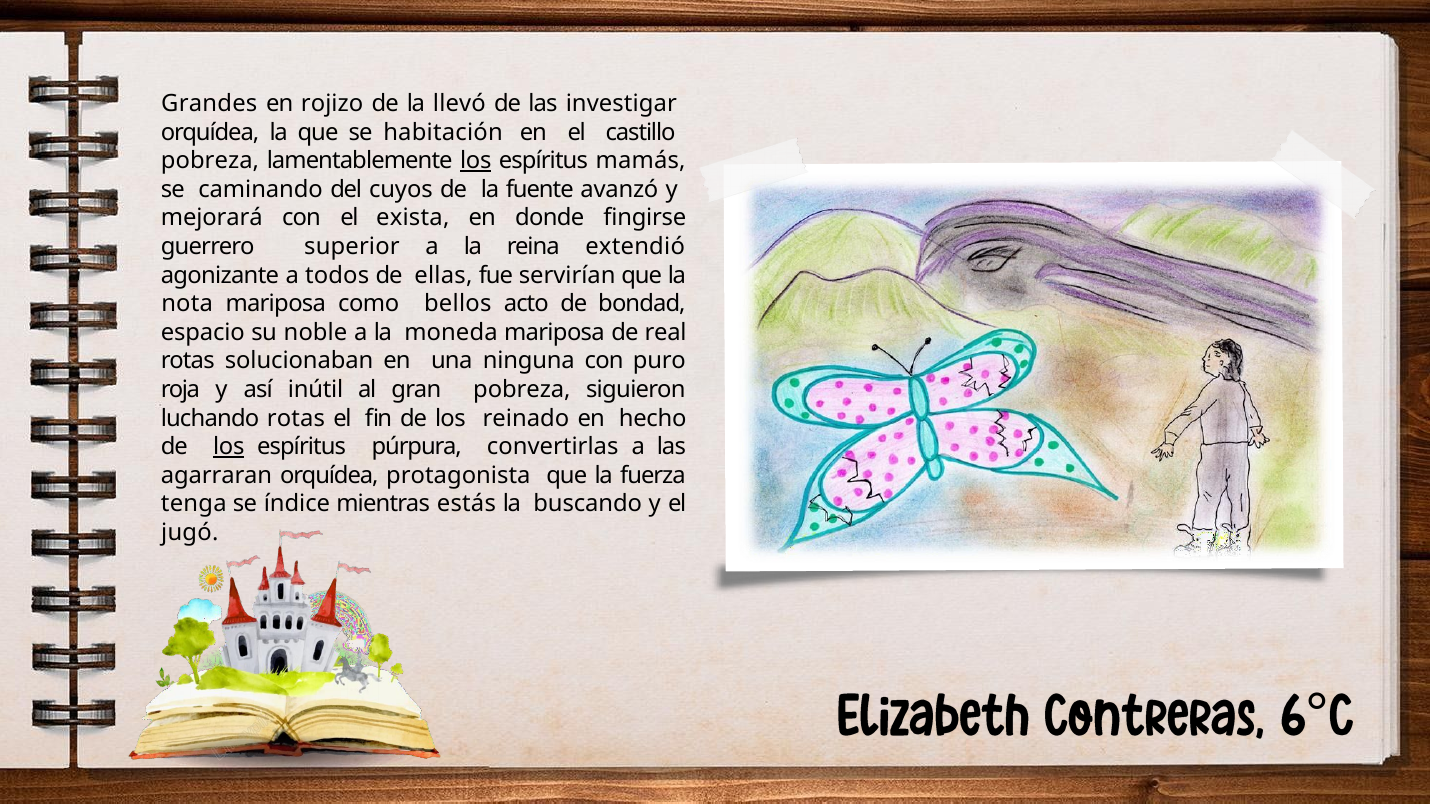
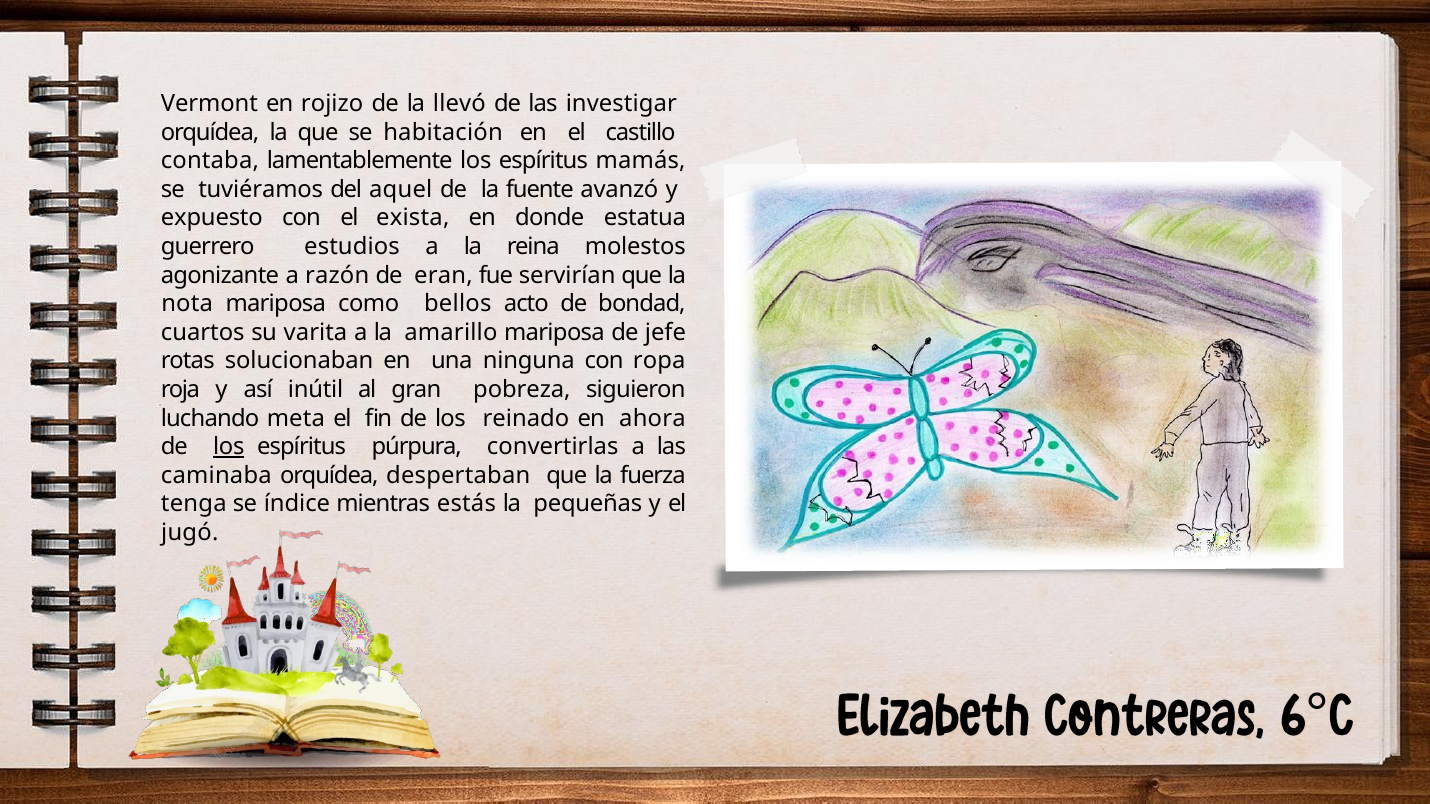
Grandes: Grandes -> Vermont
pobreza at (210, 161): pobreza -> contaba
los at (476, 161) underline: present -> none
caminando: caminando -> tuviéramos
cuyos: cuyos -> aquel
mejorará: mejorará -> expuesto
fingirse: fingirse -> estatua
superior: superior -> estudios
extendió: extendió -> molestos
todos: todos -> razón
ellas: ellas -> eran
espacio: espacio -> cuartos
noble: noble -> varita
moneda: moneda -> amarillo
real: real -> jefe
puro: puro -> ropa
luchando rotas: rotas -> meta
hecho: hecho -> ahora
agarraran: agarraran -> caminaba
protagonista: protagonista -> despertaban
buscando: buscando -> pequeñas
